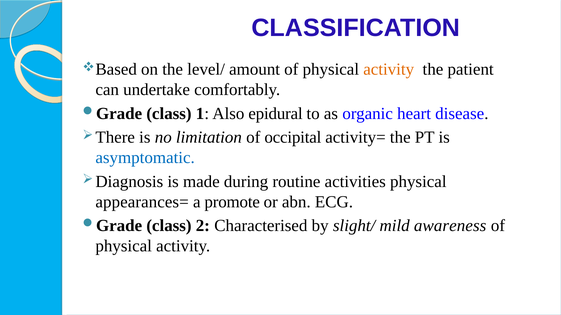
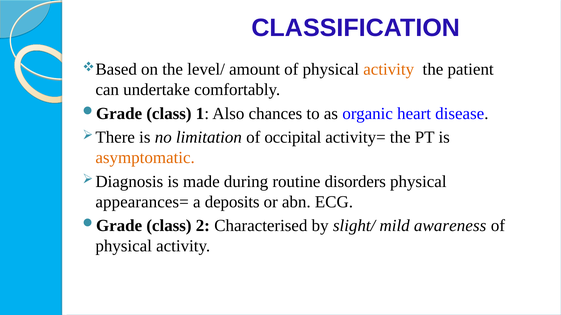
epidural: epidural -> chances
asymptomatic colour: blue -> orange
activities: activities -> disorders
promote: promote -> deposits
